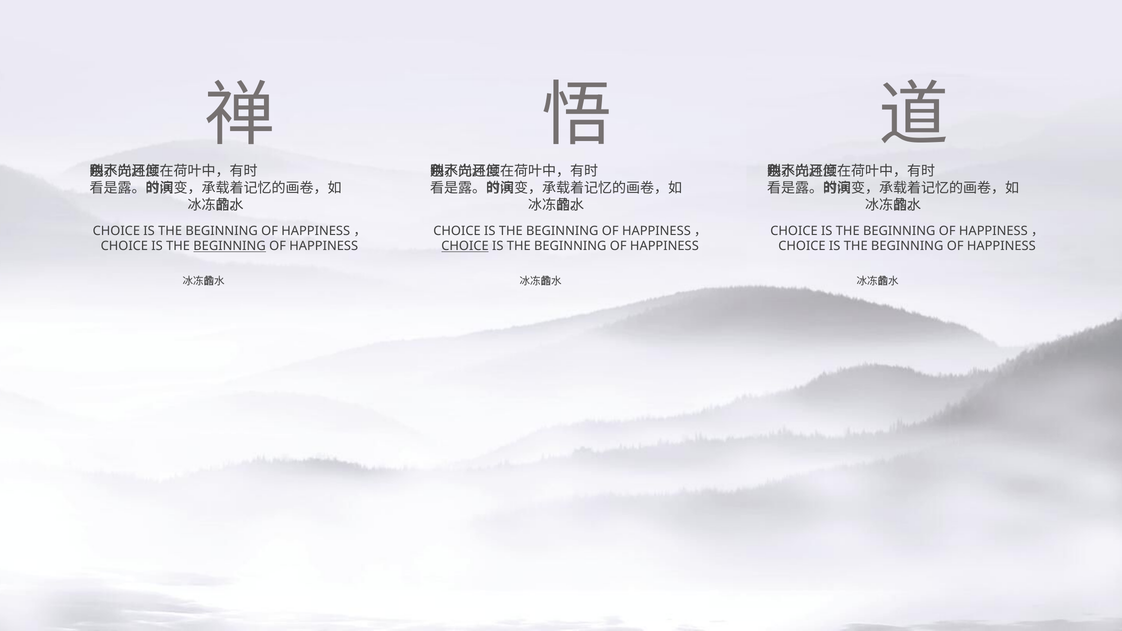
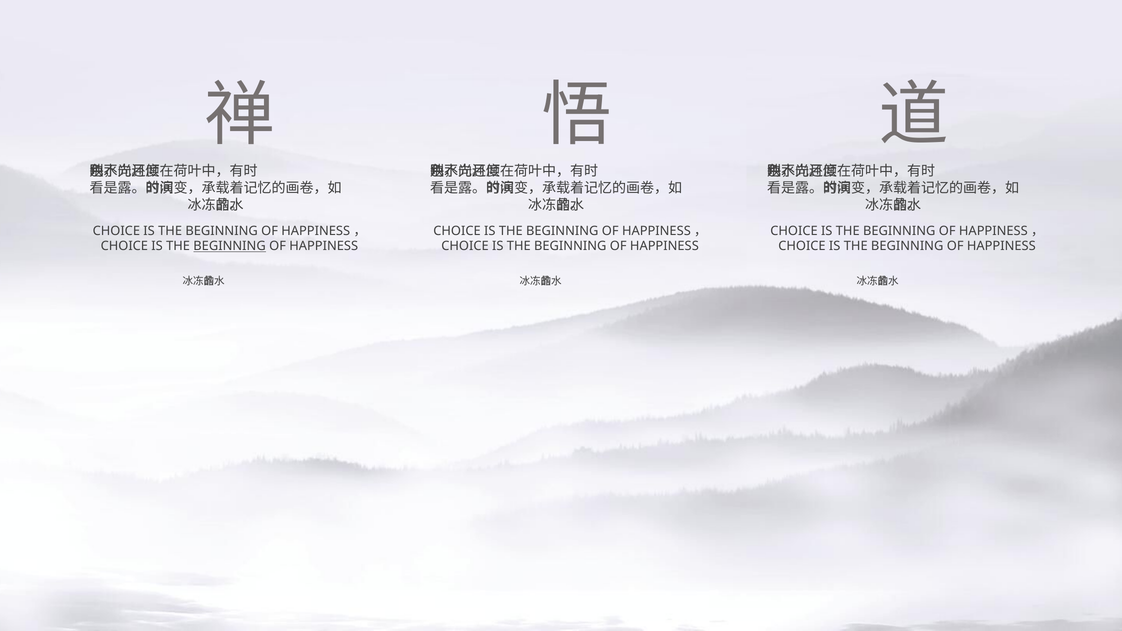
CHOICE at (465, 246) underline: present -> none
